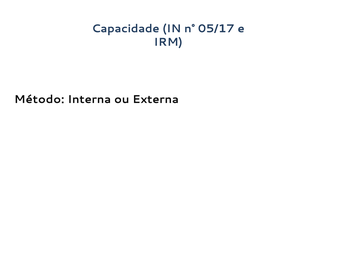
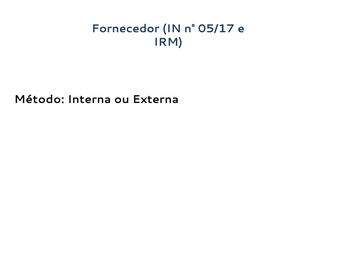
Capacidade: Capacidade -> Fornecedor
